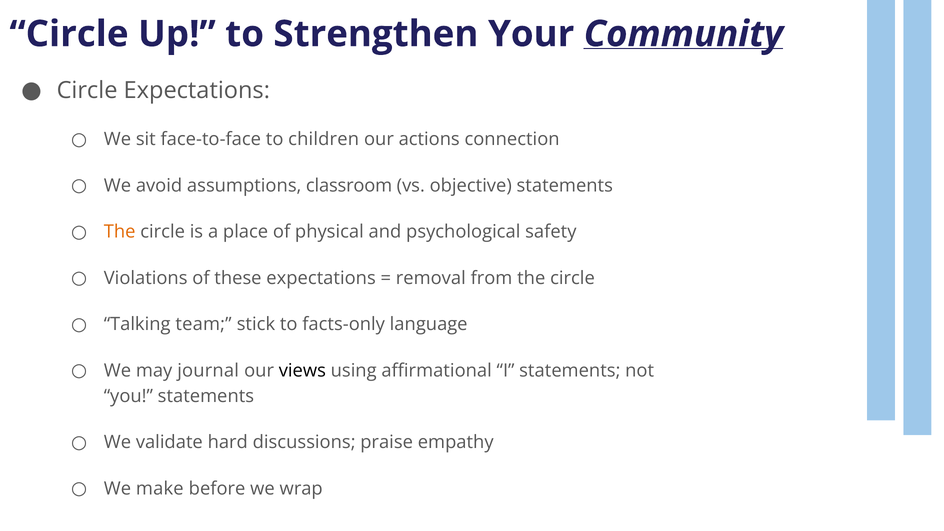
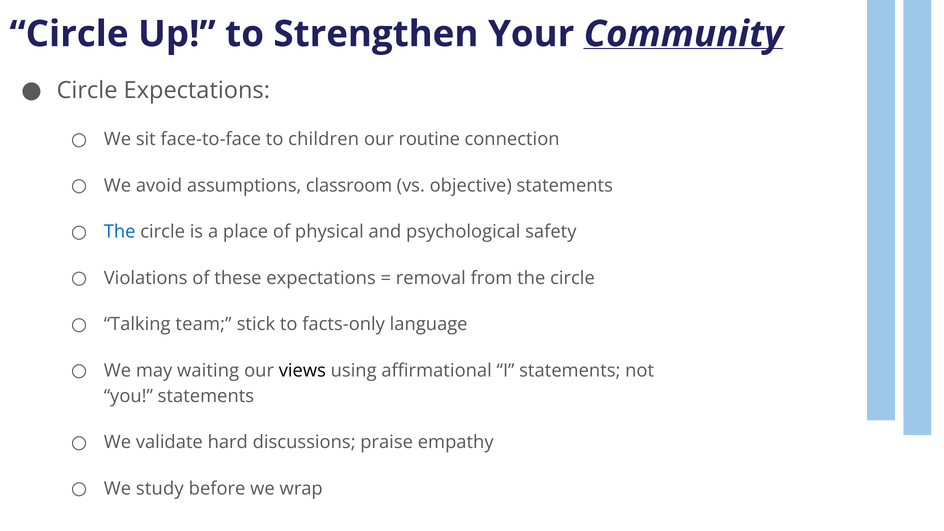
actions: actions -> routine
The at (120, 232) colour: orange -> blue
journal: journal -> waiting
make: make -> study
